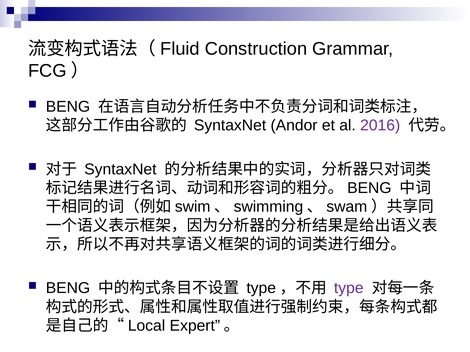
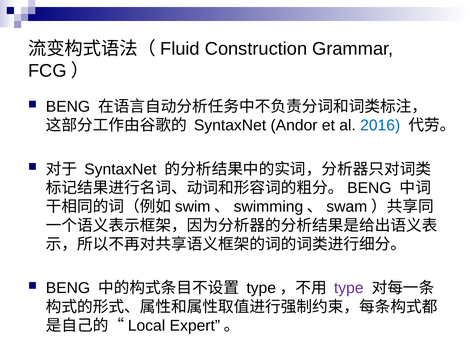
2016 colour: purple -> blue
